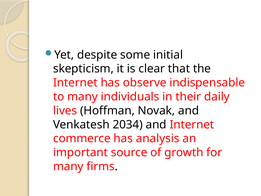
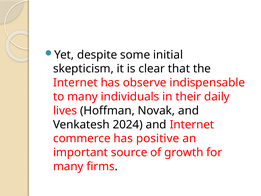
2034: 2034 -> 2024
analysis: analysis -> positive
